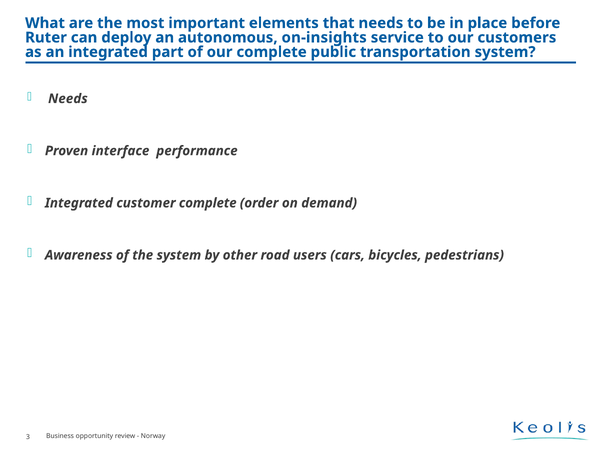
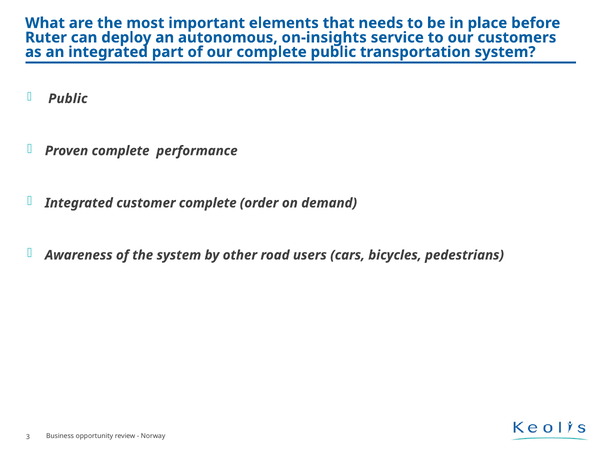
Needs at (68, 99): Needs -> Public
Proven interface: interface -> complete
